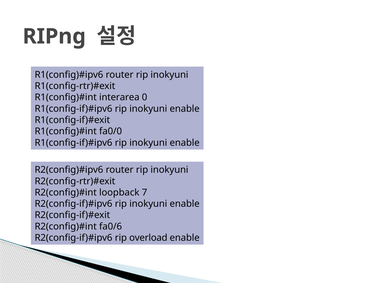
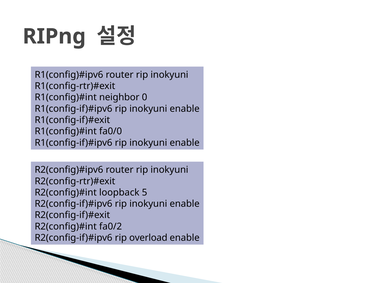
interarea: interarea -> neighbor
7: 7 -> 5
fa0/6: fa0/6 -> fa0/2
